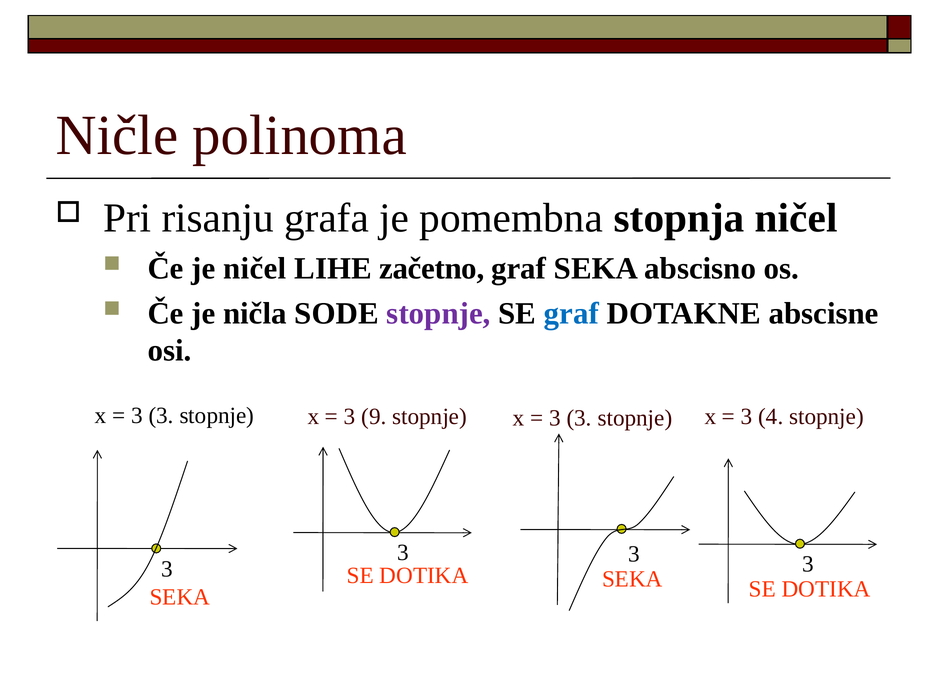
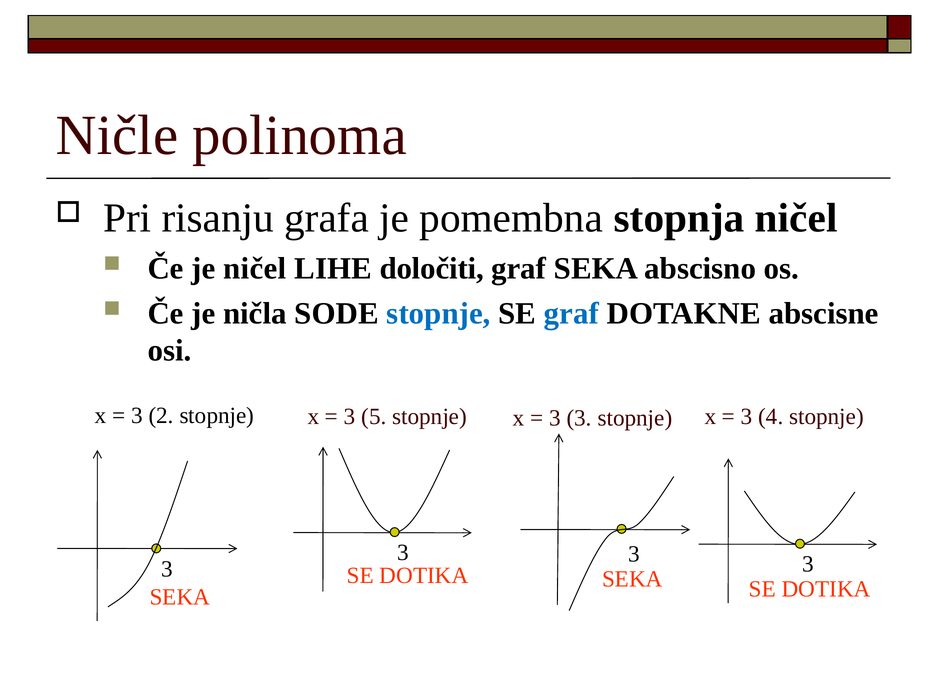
začetno: začetno -> določiti
stopnje at (439, 313) colour: purple -> blue
3 at (161, 416): 3 -> 2
9: 9 -> 5
